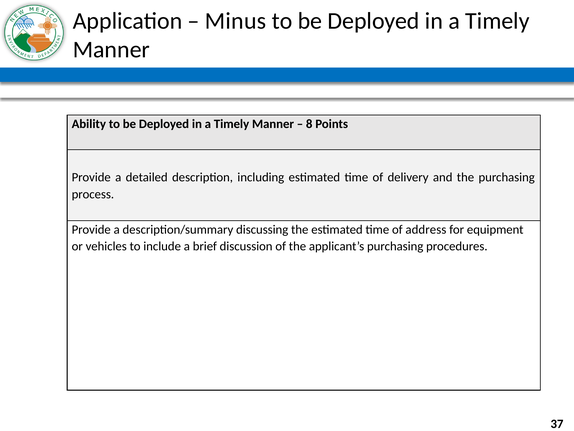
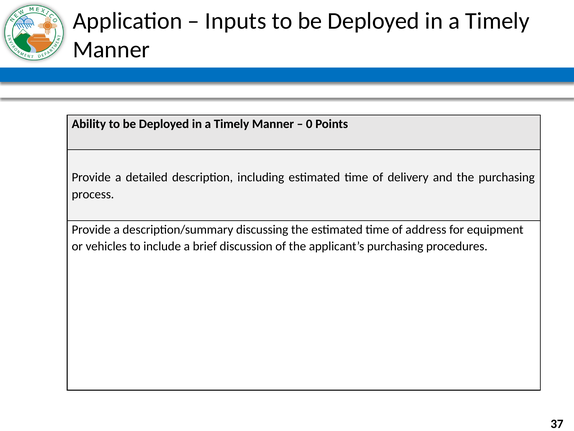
Minus: Minus -> Inputs
8: 8 -> 0
